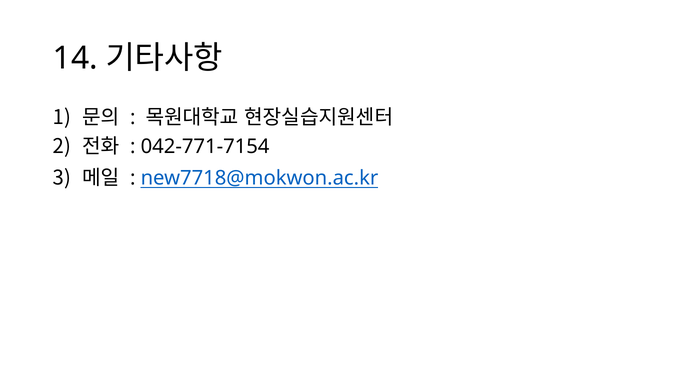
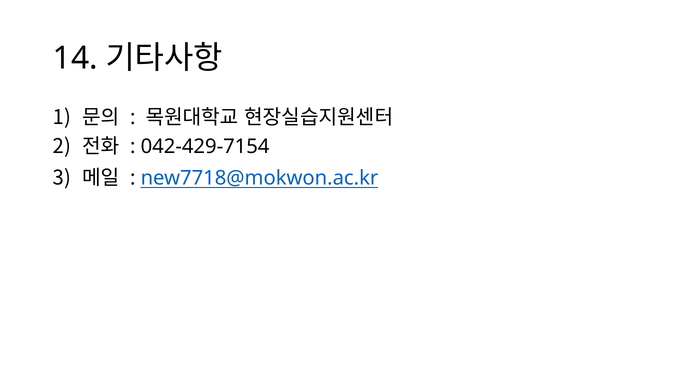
042-771-7154: 042-771-7154 -> 042-429-7154
